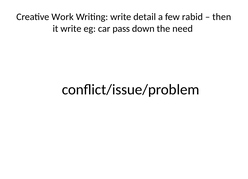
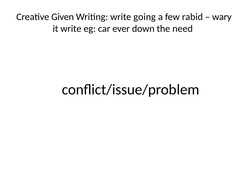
Work: Work -> Given
detail: detail -> going
then: then -> wary
pass: pass -> ever
